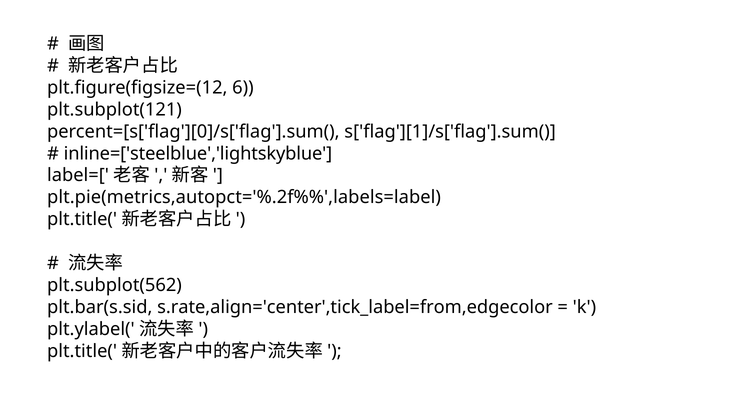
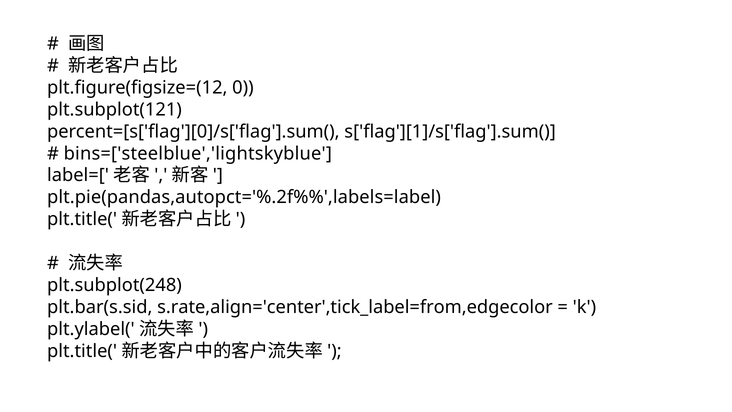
6: 6 -> 0
inline=['steelblue','lightskyblue: inline=['steelblue','lightskyblue -> bins=['steelblue','lightskyblue
plt.pie(metrics,autopct='%.2f%%',labels=label: plt.pie(metrics,autopct='%.2f%%',labels=label -> plt.pie(pandas,autopct='%.2f%%',labels=label
plt.subplot(562: plt.subplot(562 -> plt.subplot(248
